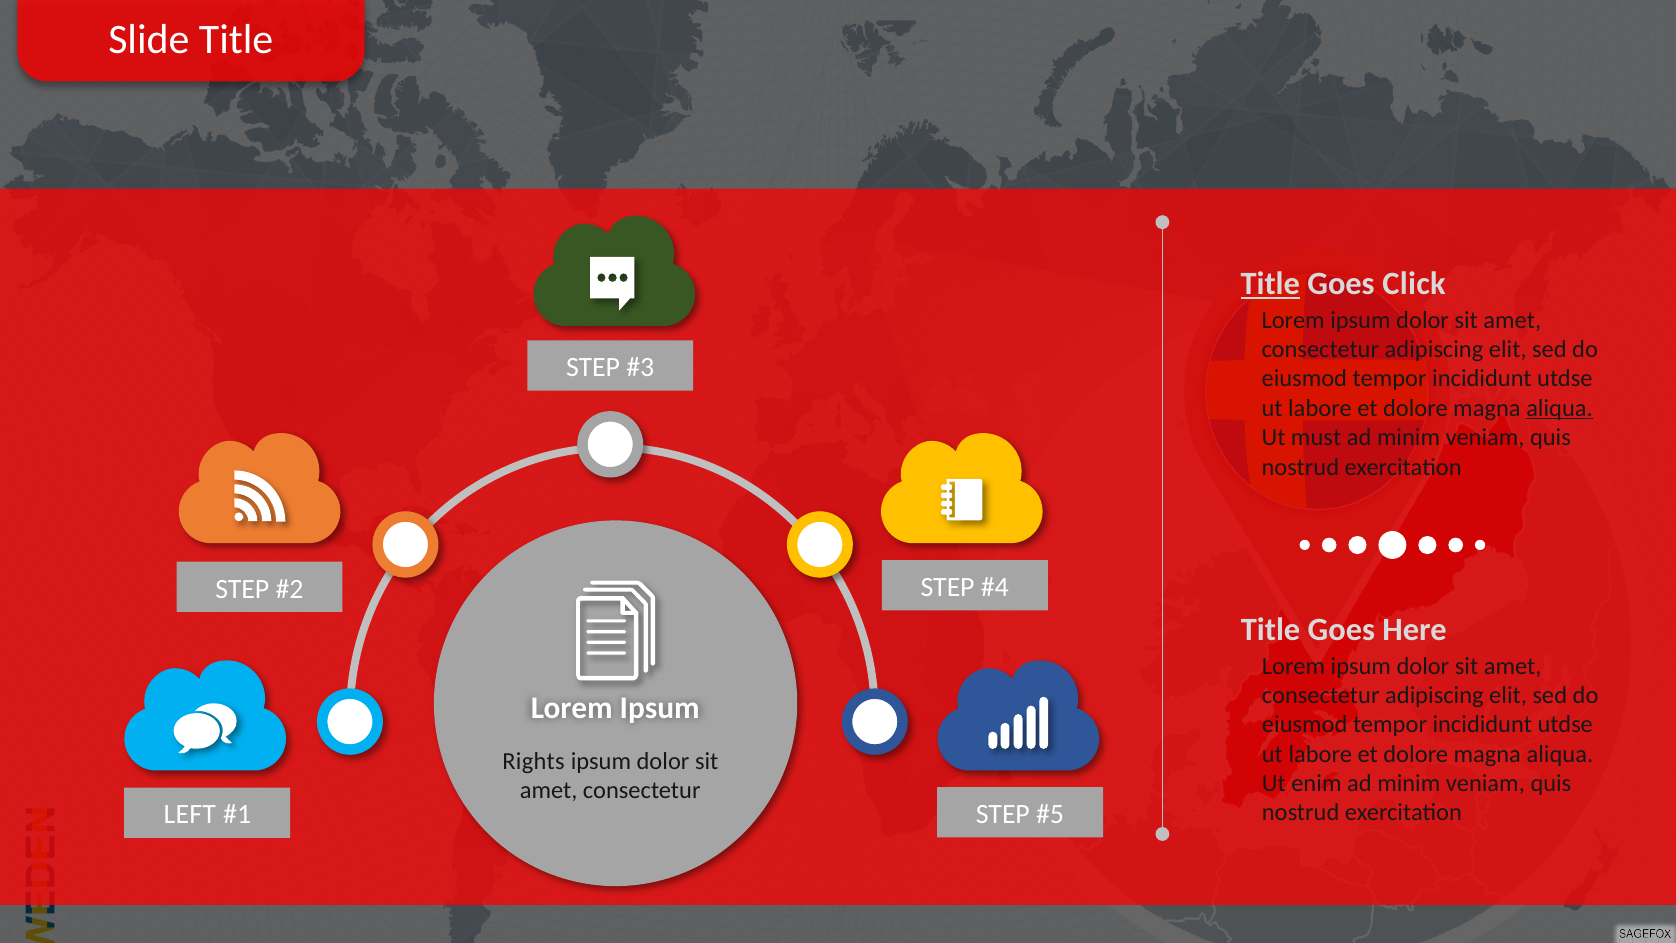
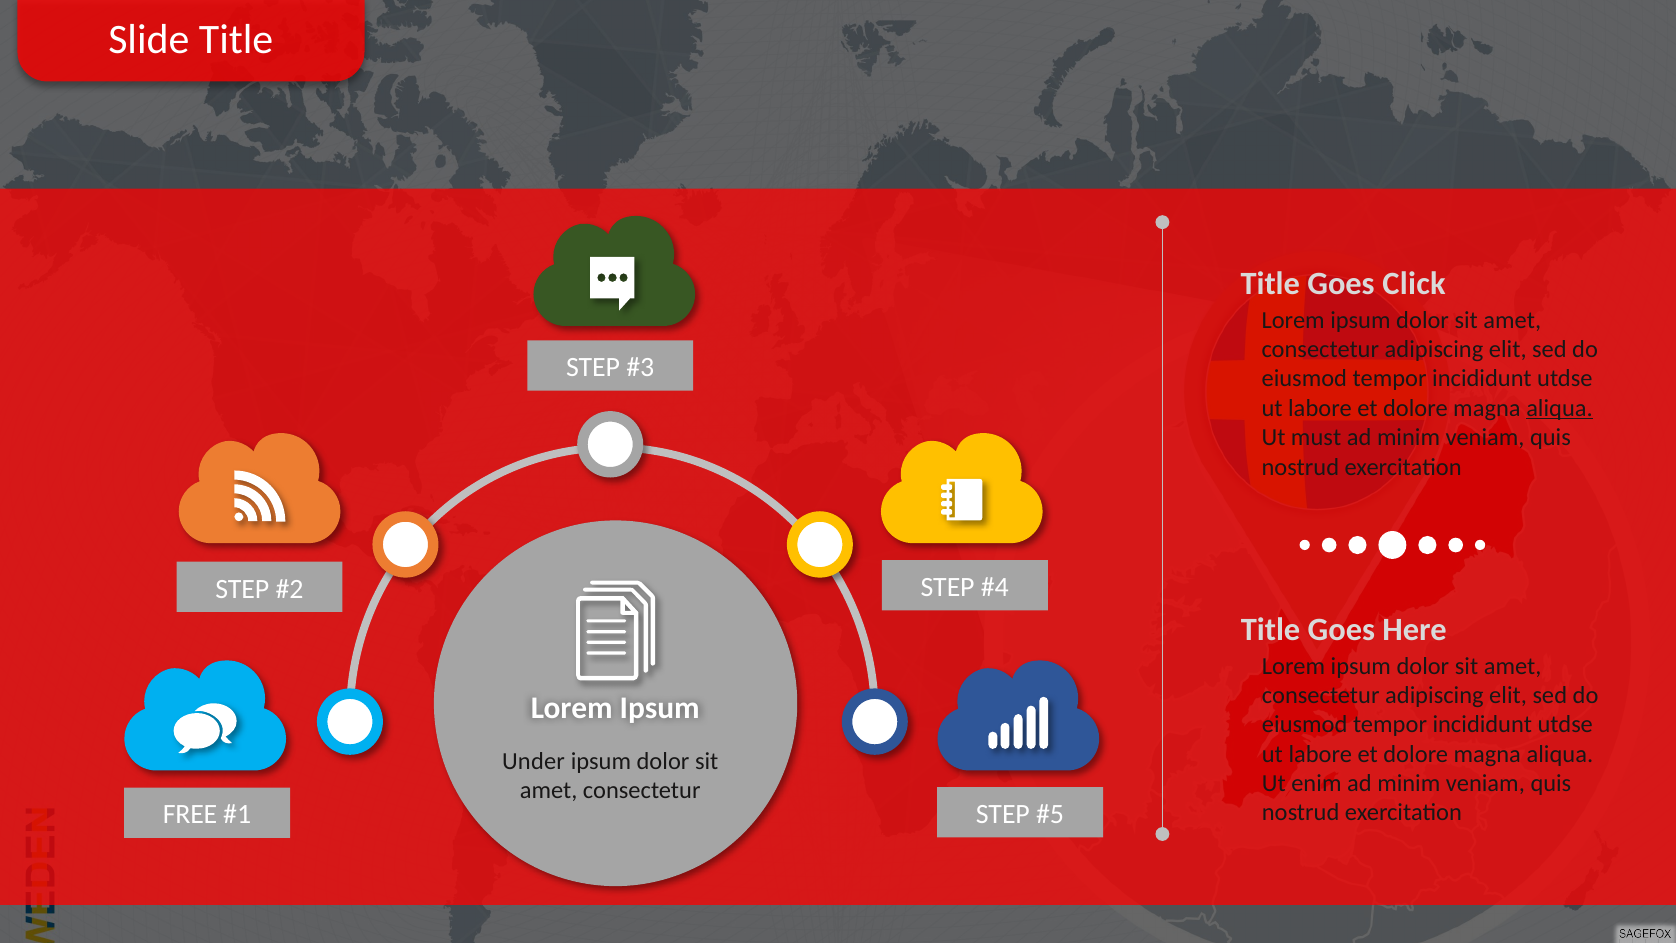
Title at (1270, 284) underline: present -> none
Rights: Rights -> Under
LEFT: LEFT -> FREE
